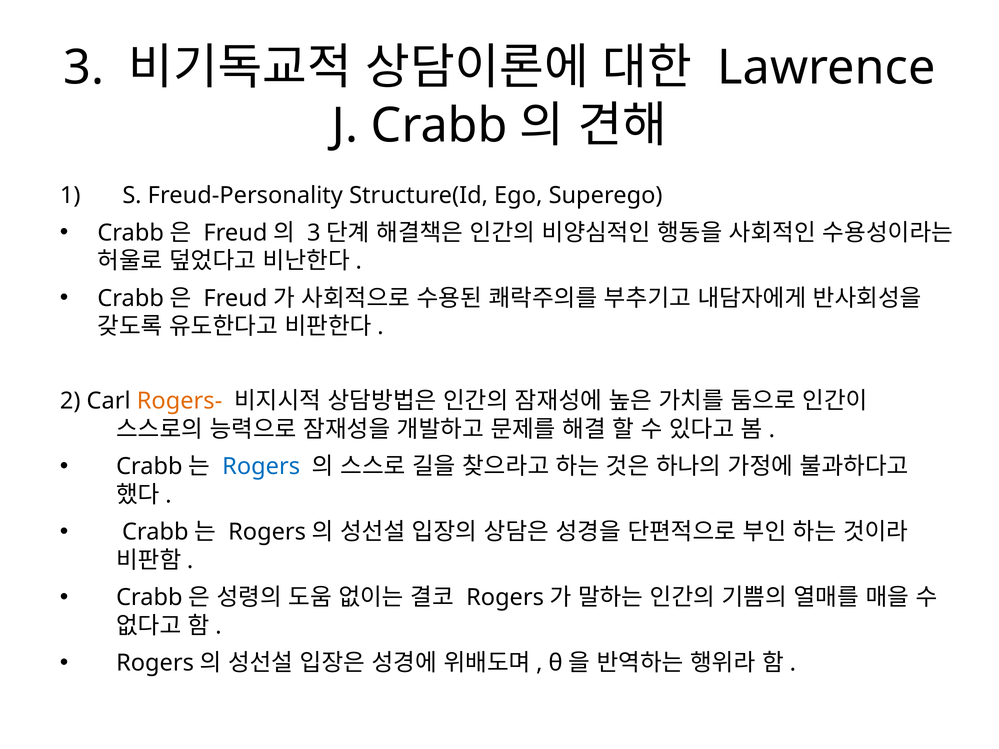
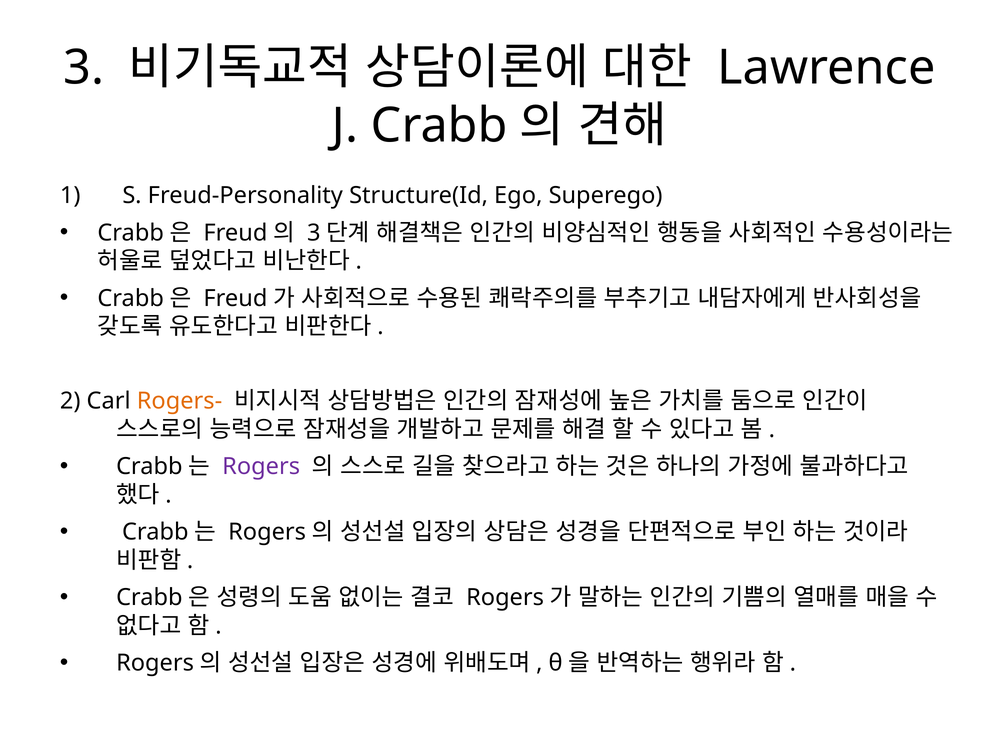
Rogers colour: blue -> purple
